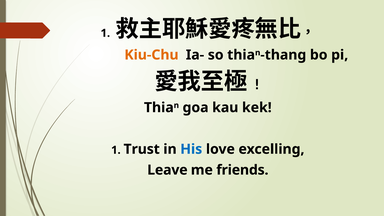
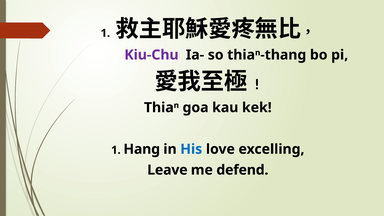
Kiu-Chu colour: orange -> purple
Trust: Trust -> Hang
friends: friends -> defend
